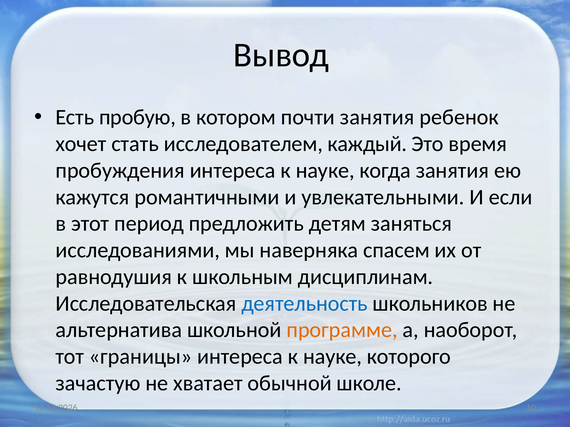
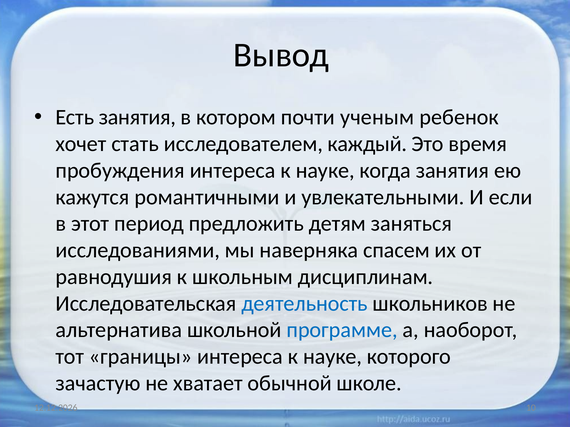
Есть пробую: пробую -> занятия
почти занятия: занятия -> ученым
программе colour: orange -> blue
